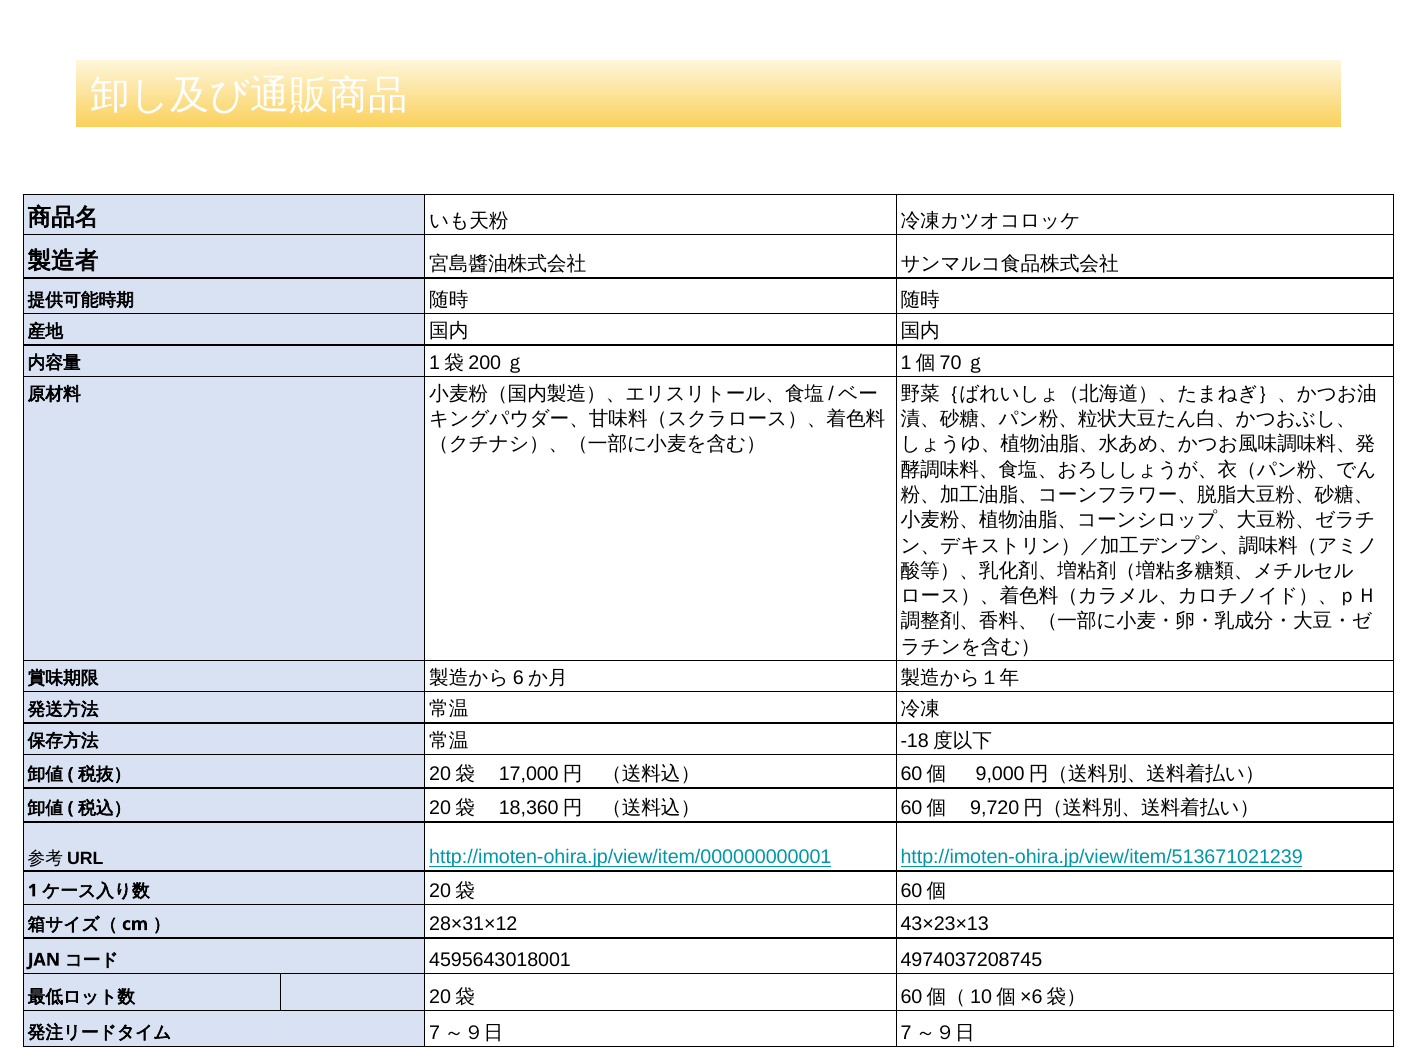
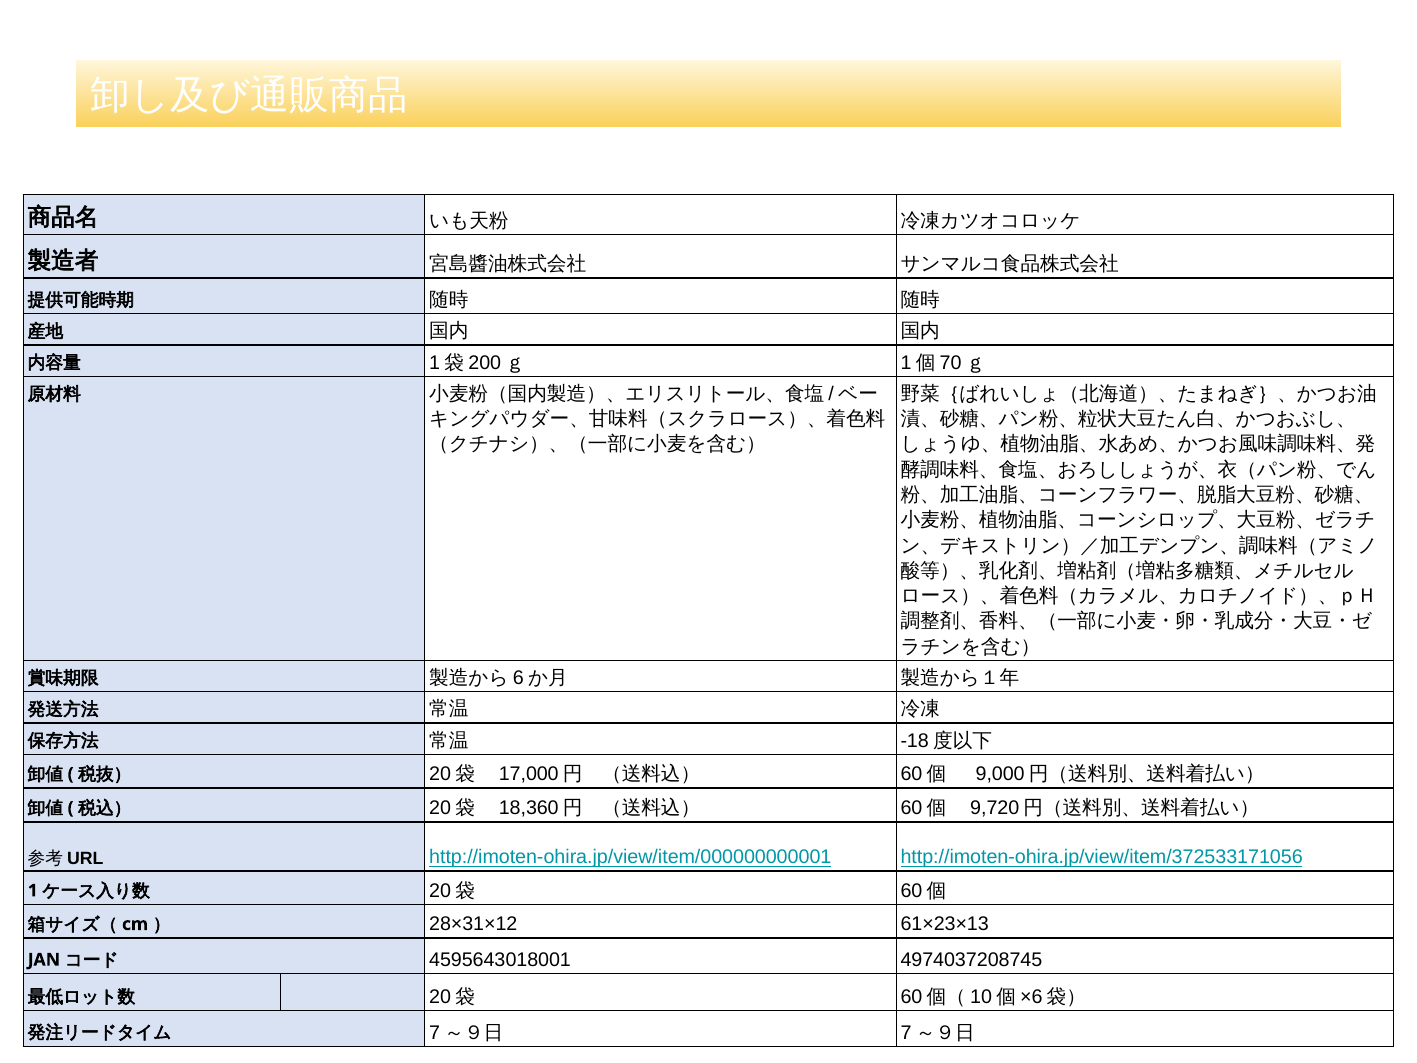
http://imoten-ohira.jp/view/item/513671021239: http://imoten-ohira.jp/view/item/513671021239 -> http://imoten-ohira.jp/view/item/372533171056
43×23×13: 43×23×13 -> 61×23×13
